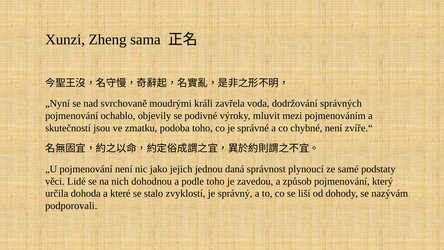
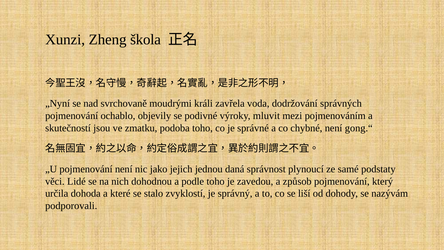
sama: sama -> škola
zvíře.“: zvíře.“ -> gong.“
